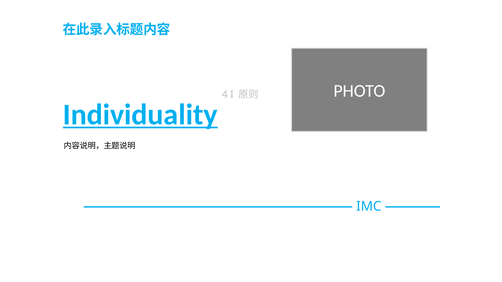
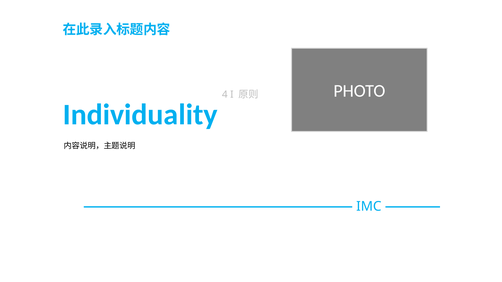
Individuality underline: present -> none
